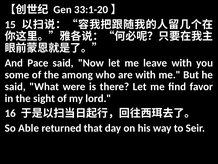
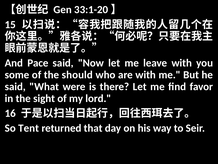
among: among -> should
Able: Able -> Tent
